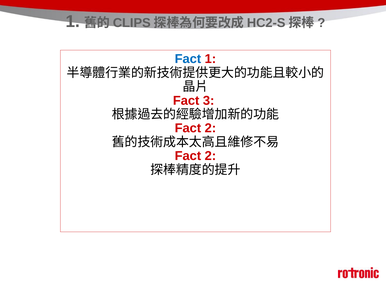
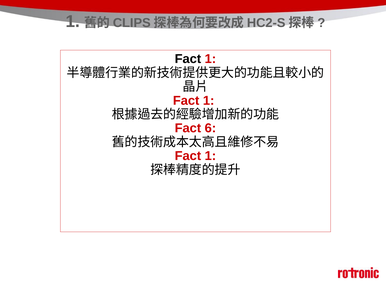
Fact at (188, 59) colour: blue -> black
3 at (209, 101): 3 -> 1
2 at (210, 128): 2 -> 6
2 at (210, 156): 2 -> 1
